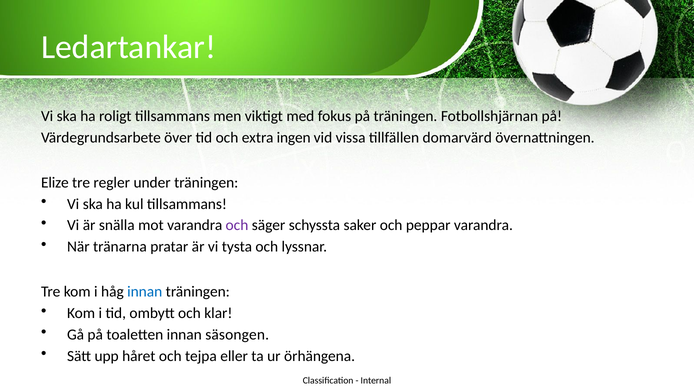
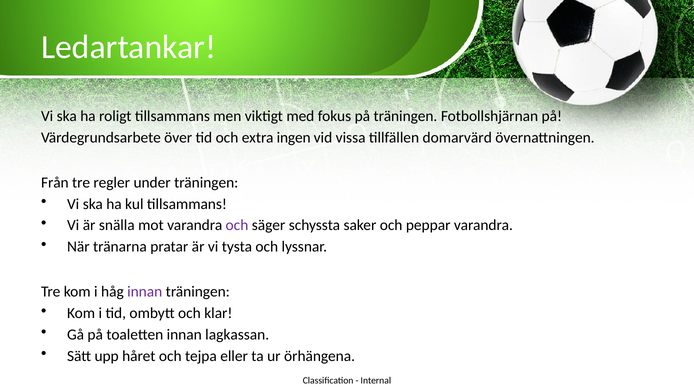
Elize: Elize -> Från
innan at (145, 292) colour: blue -> purple
säsongen: säsongen -> lagkassan
